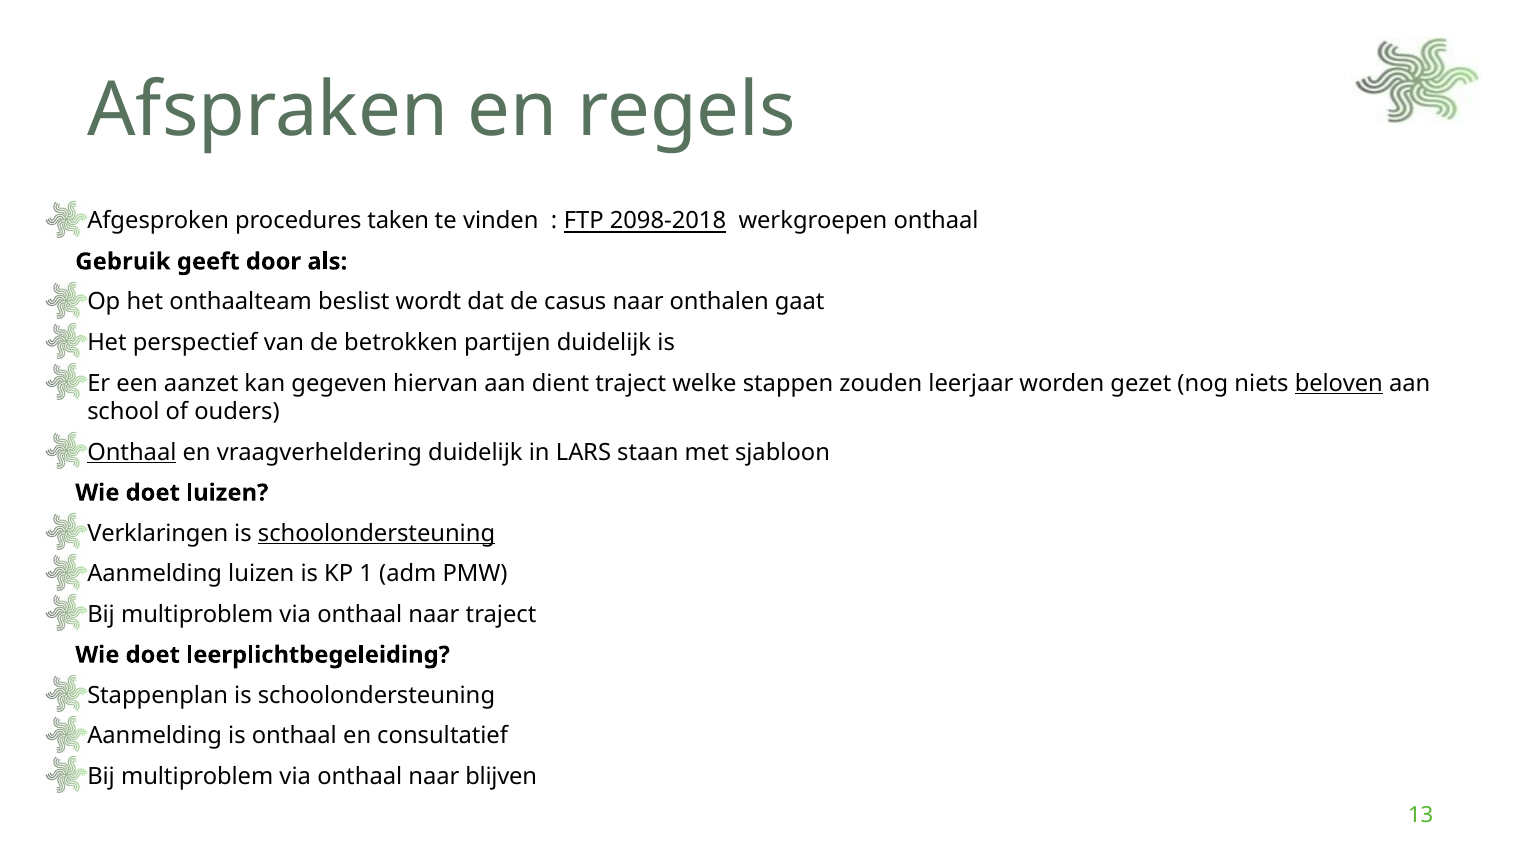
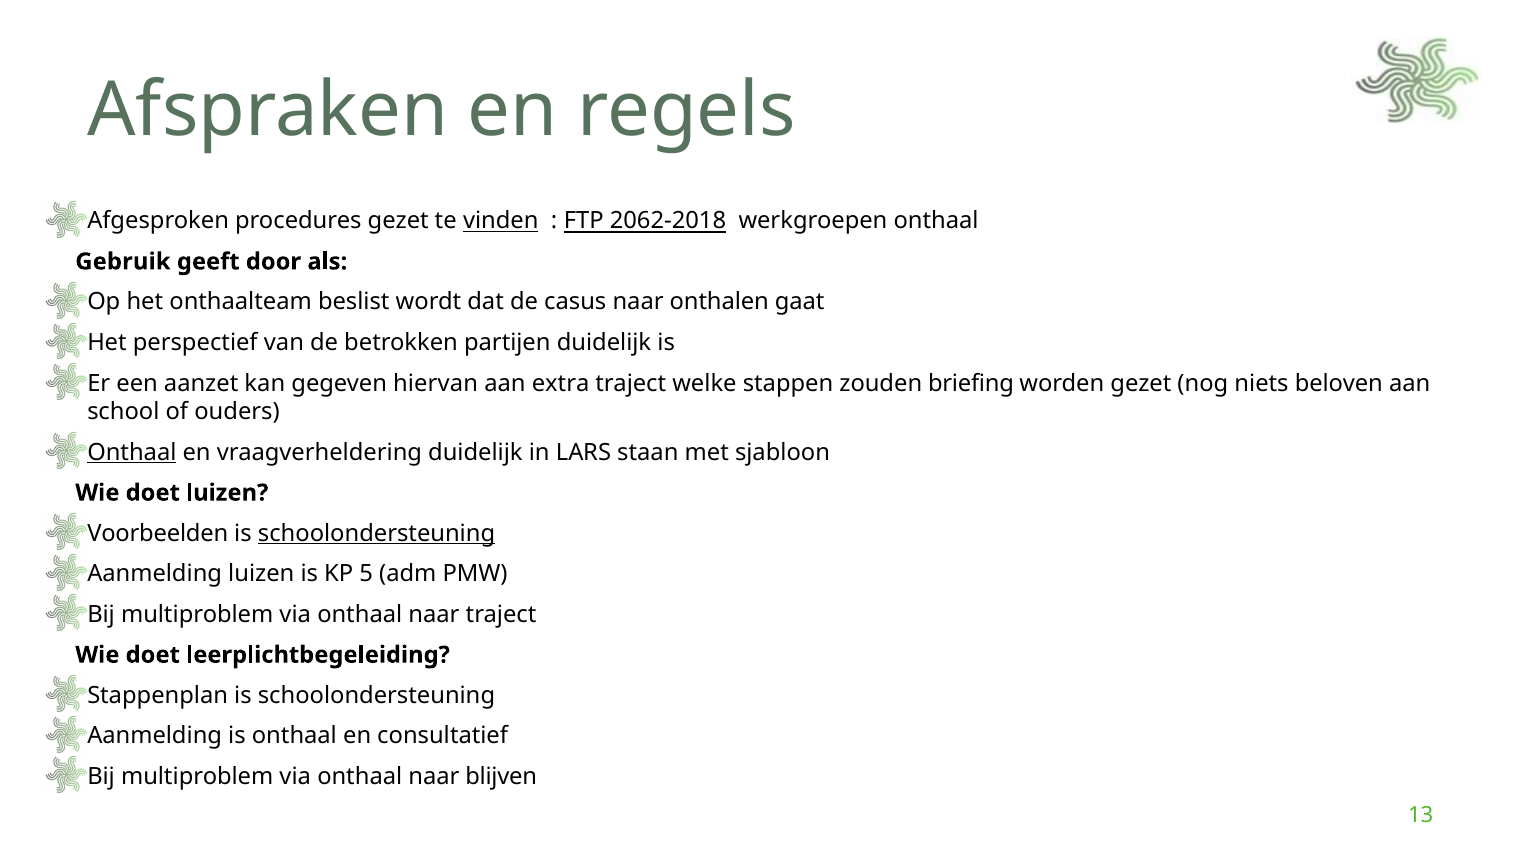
procedures taken: taken -> gezet
vinden underline: none -> present
2098-2018: 2098-2018 -> 2062-2018
dient: dient -> extra
leerjaar: leerjaar -> briefing
beloven underline: present -> none
Verklaringen: Verklaringen -> Voorbeelden
1: 1 -> 5
